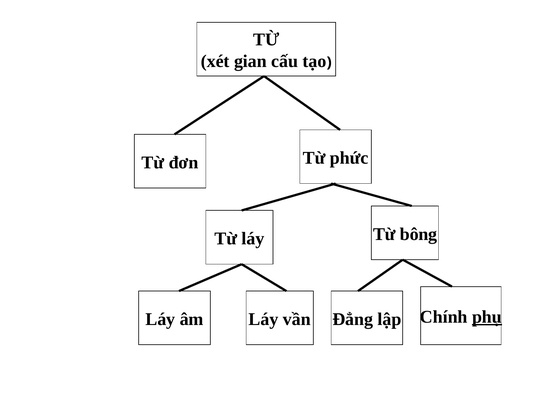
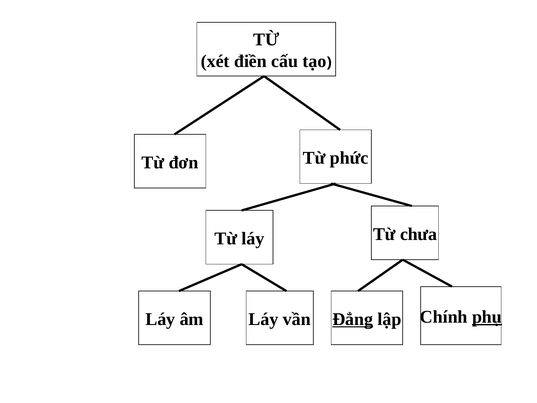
gian: gian -> điền
bông: bông -> chưa
Đẳng underline: none -> present
